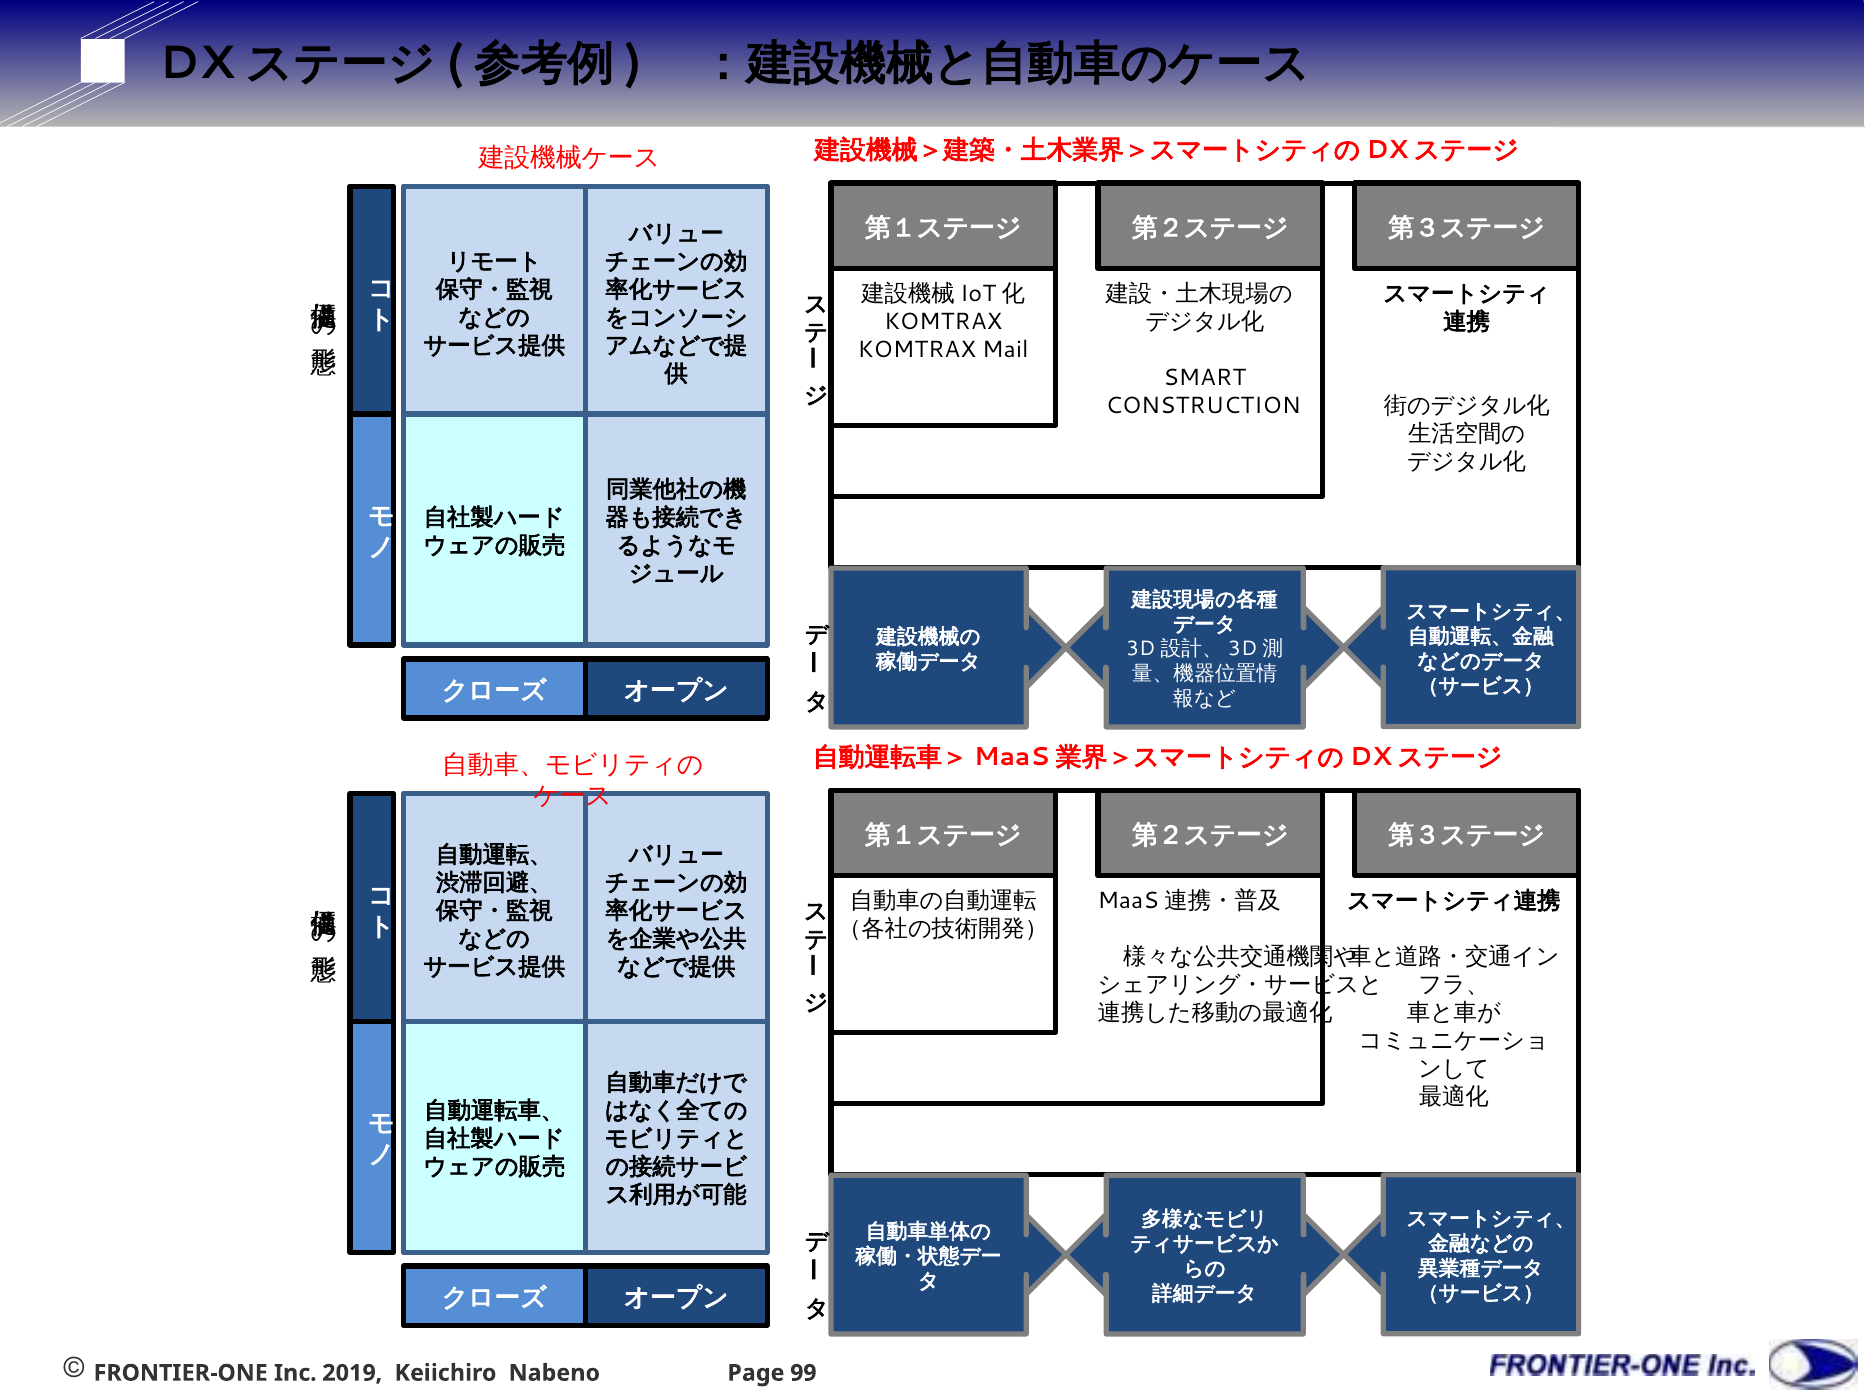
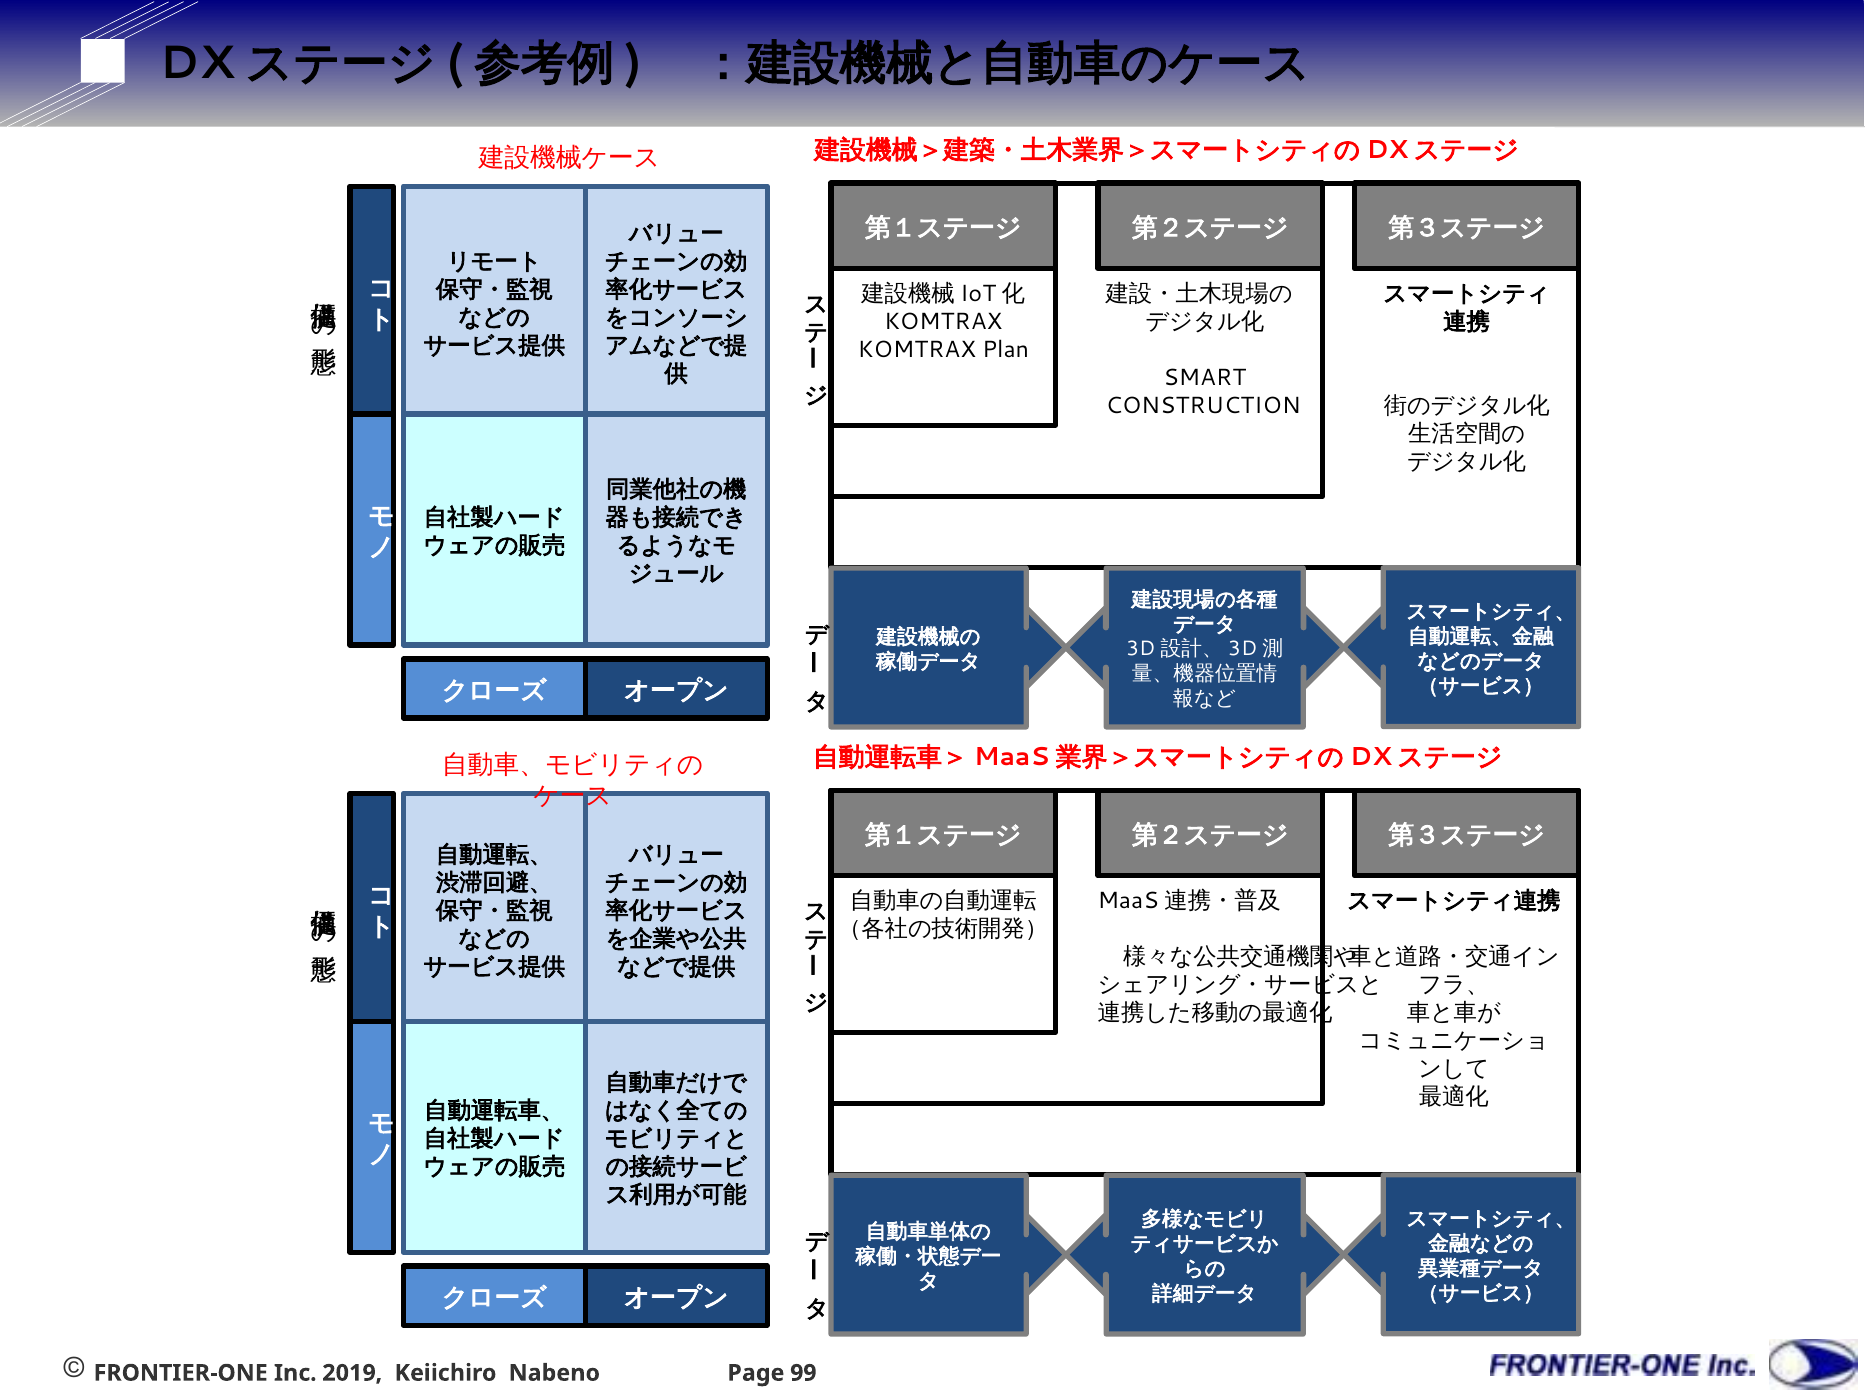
Mail: Mail -> Plan
